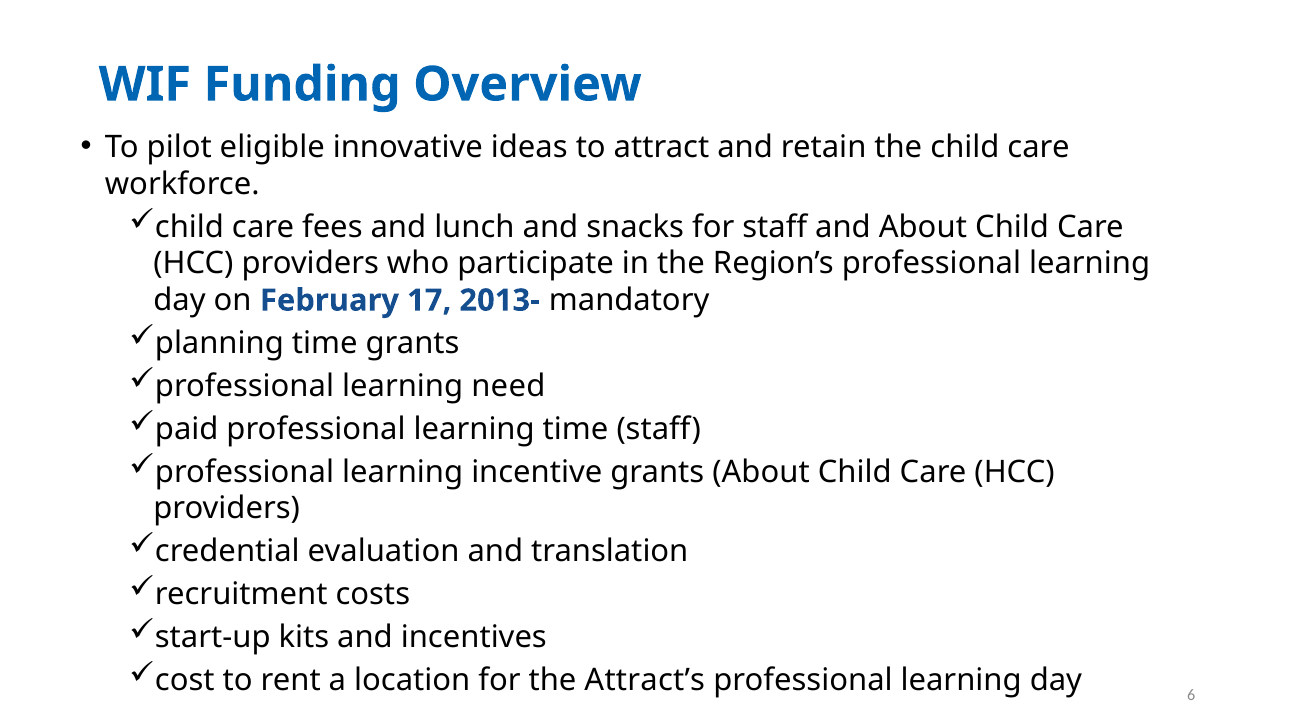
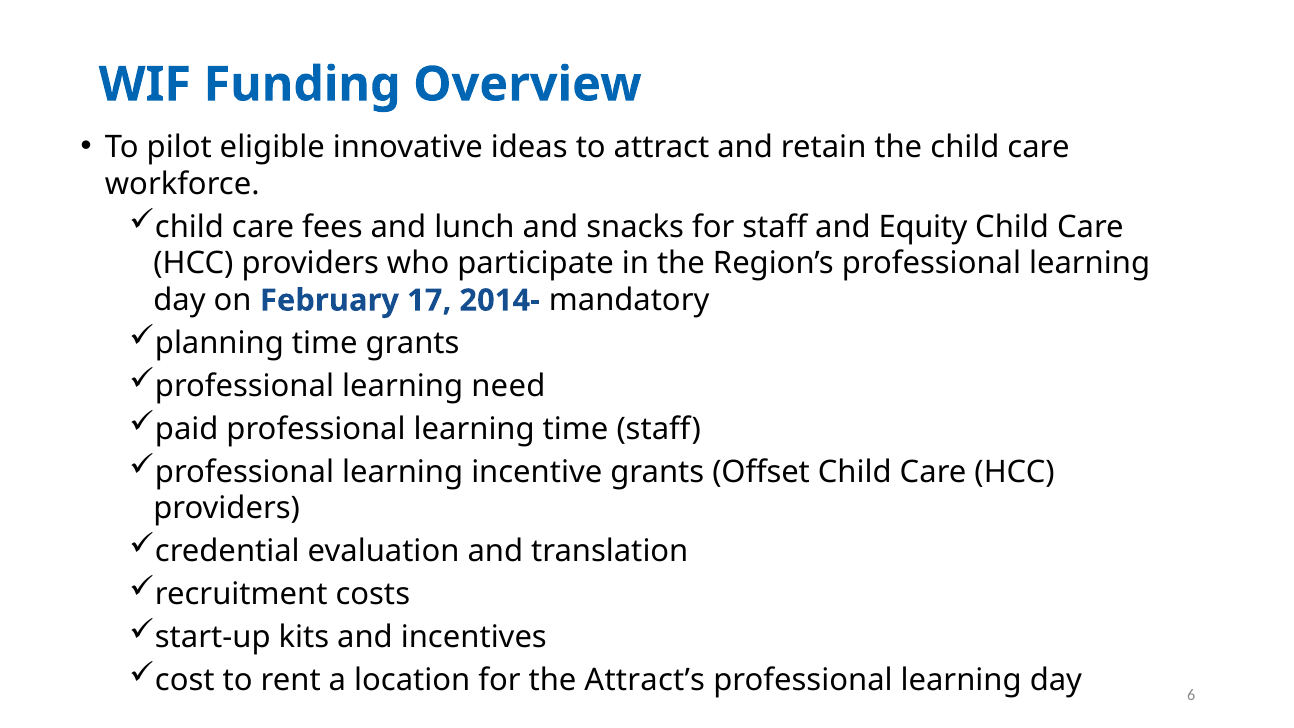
and About: About -> Equity
2013-: 2013- -> 2014-
grants About: About -> Offset
